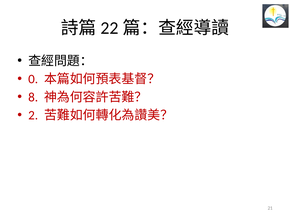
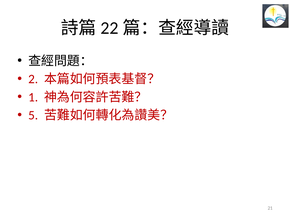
0: 0 -> 2
8: 8 -> 1
2: 2 -> 5
